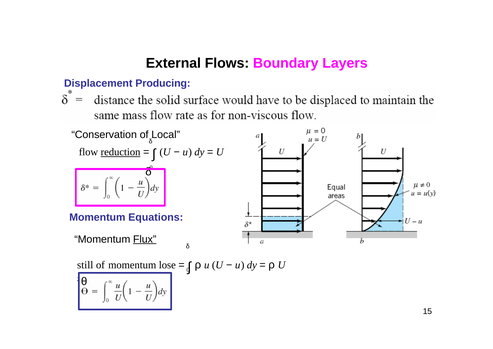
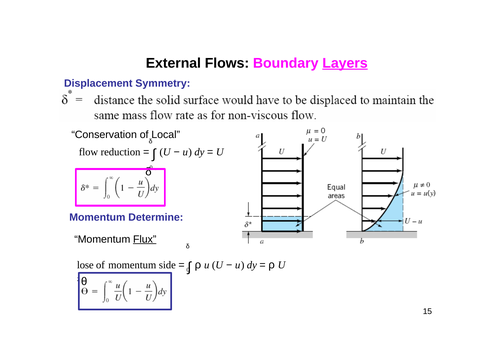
Layers underline: none -> present
Producing: Producing -> Symmetry
reduction underline: present -> none
Equations: Equations -> Determine
still: still -> lose
lose: lose -> side
